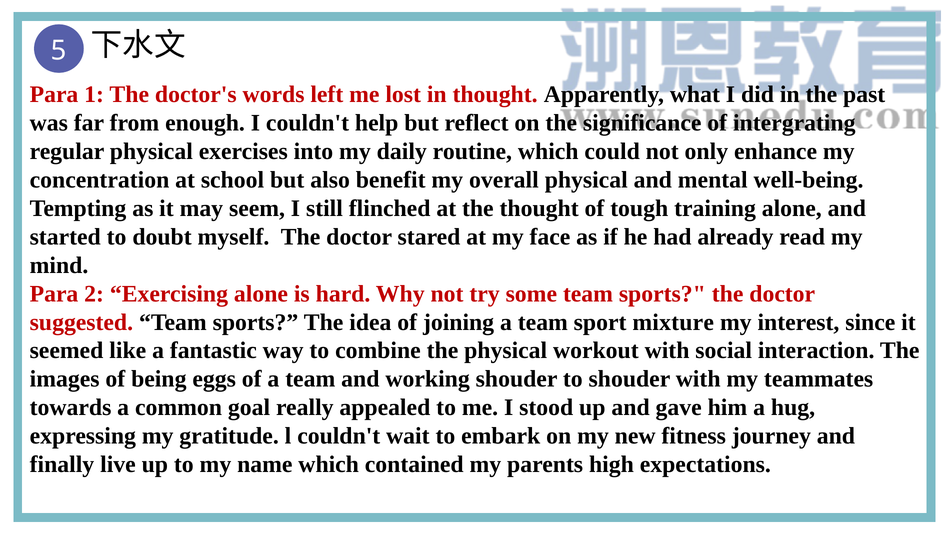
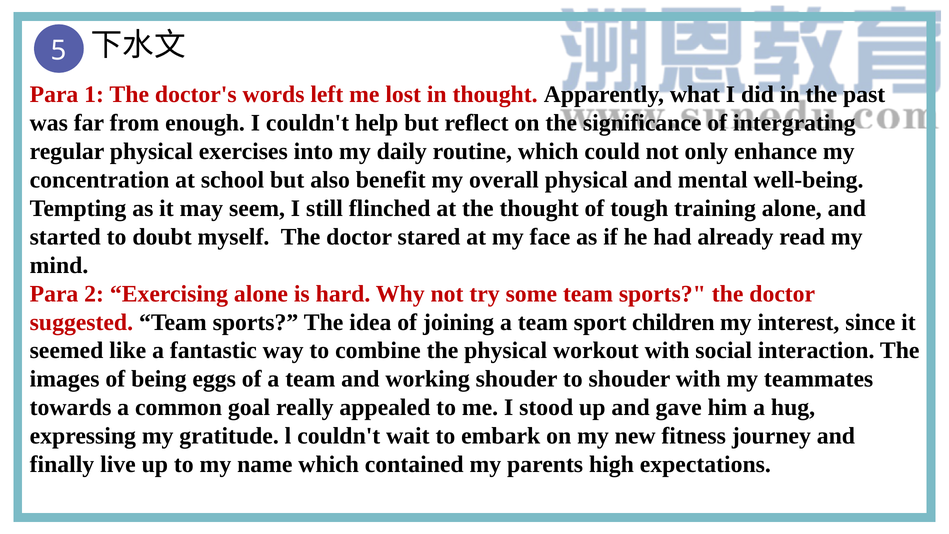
mixture: mixture -> children
